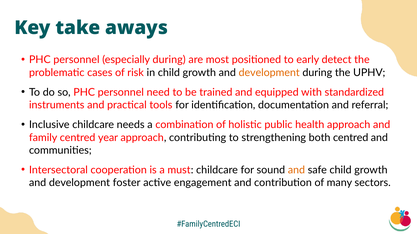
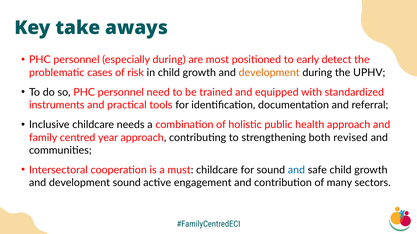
both centred: centred -> revised
and at (296, 170) colour: orange -> blue
development foster: foster -> sound
